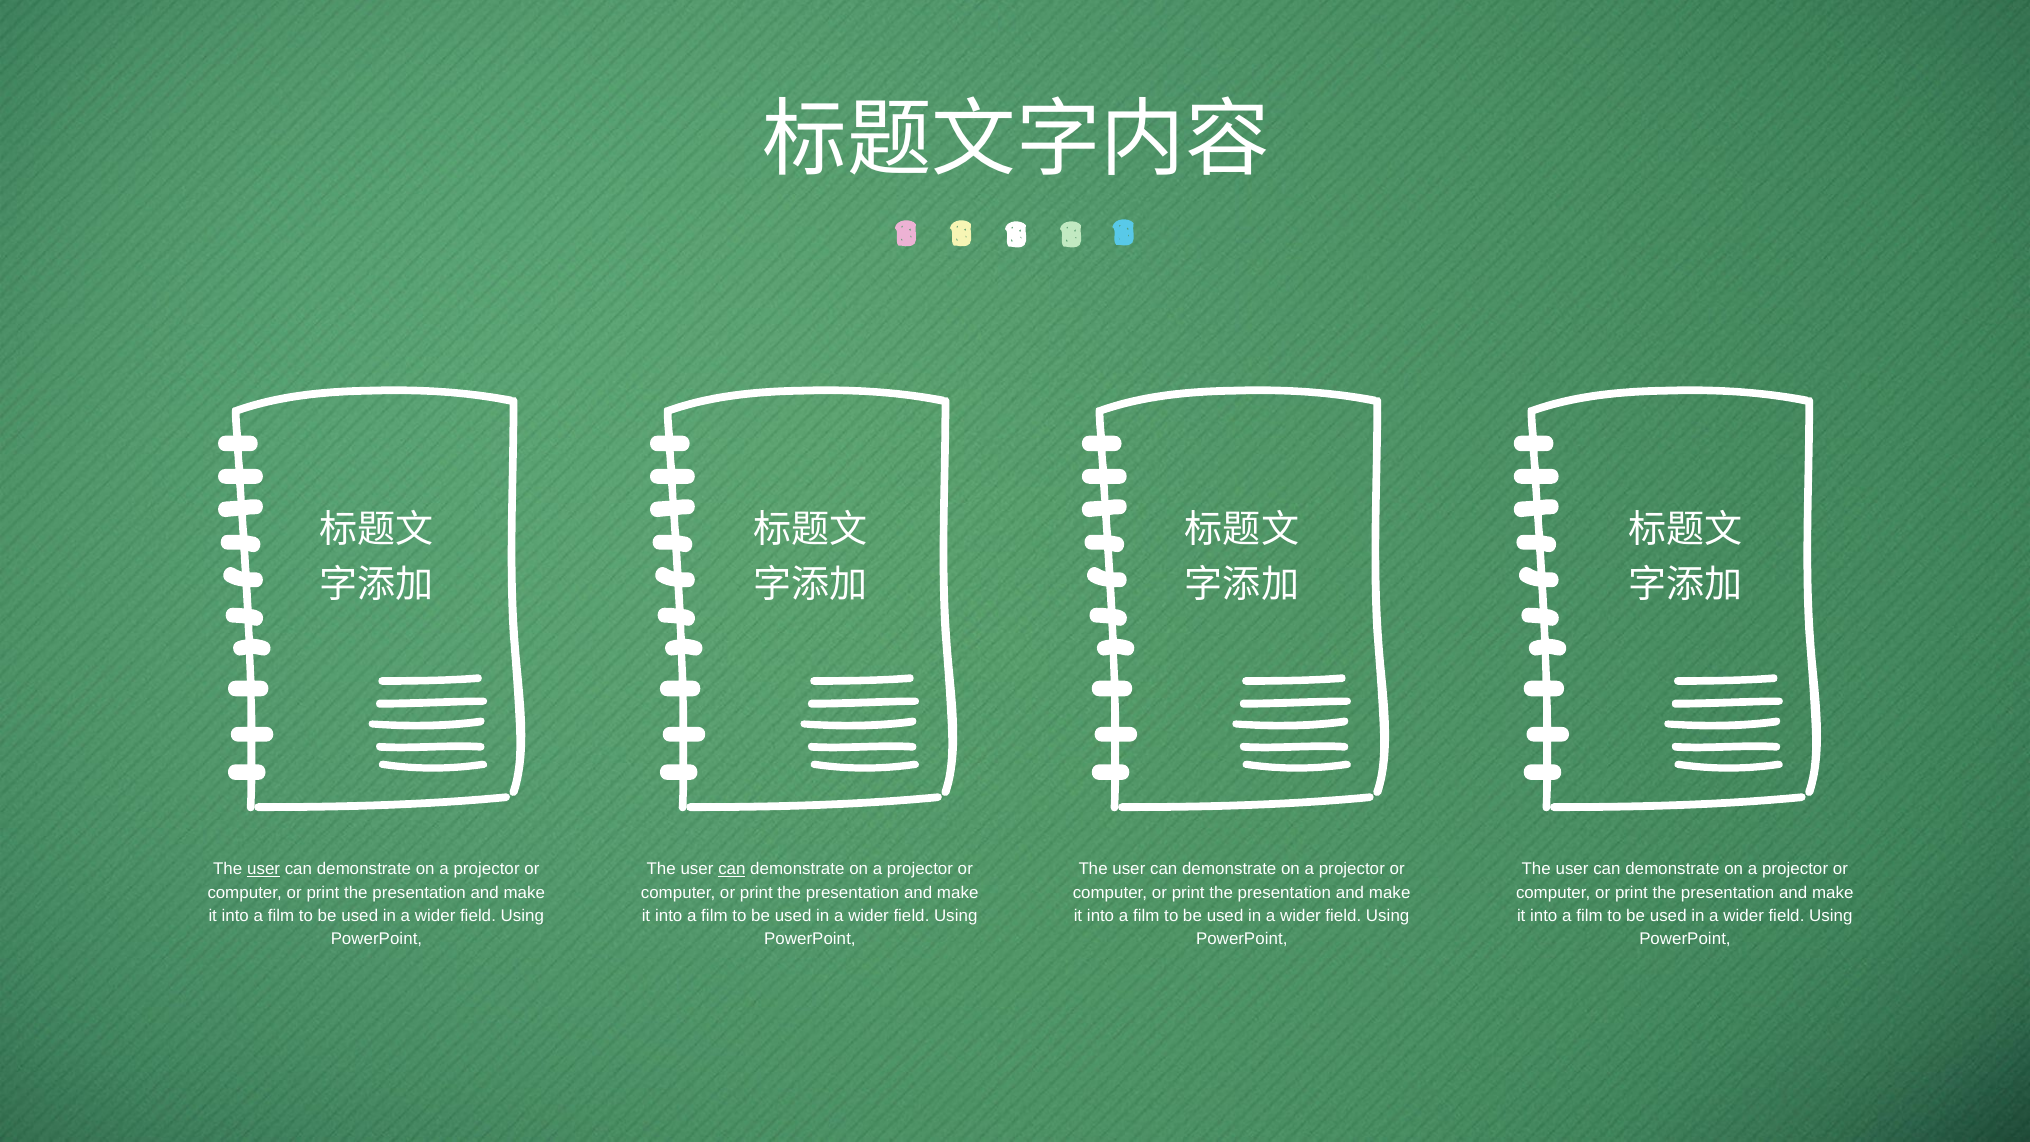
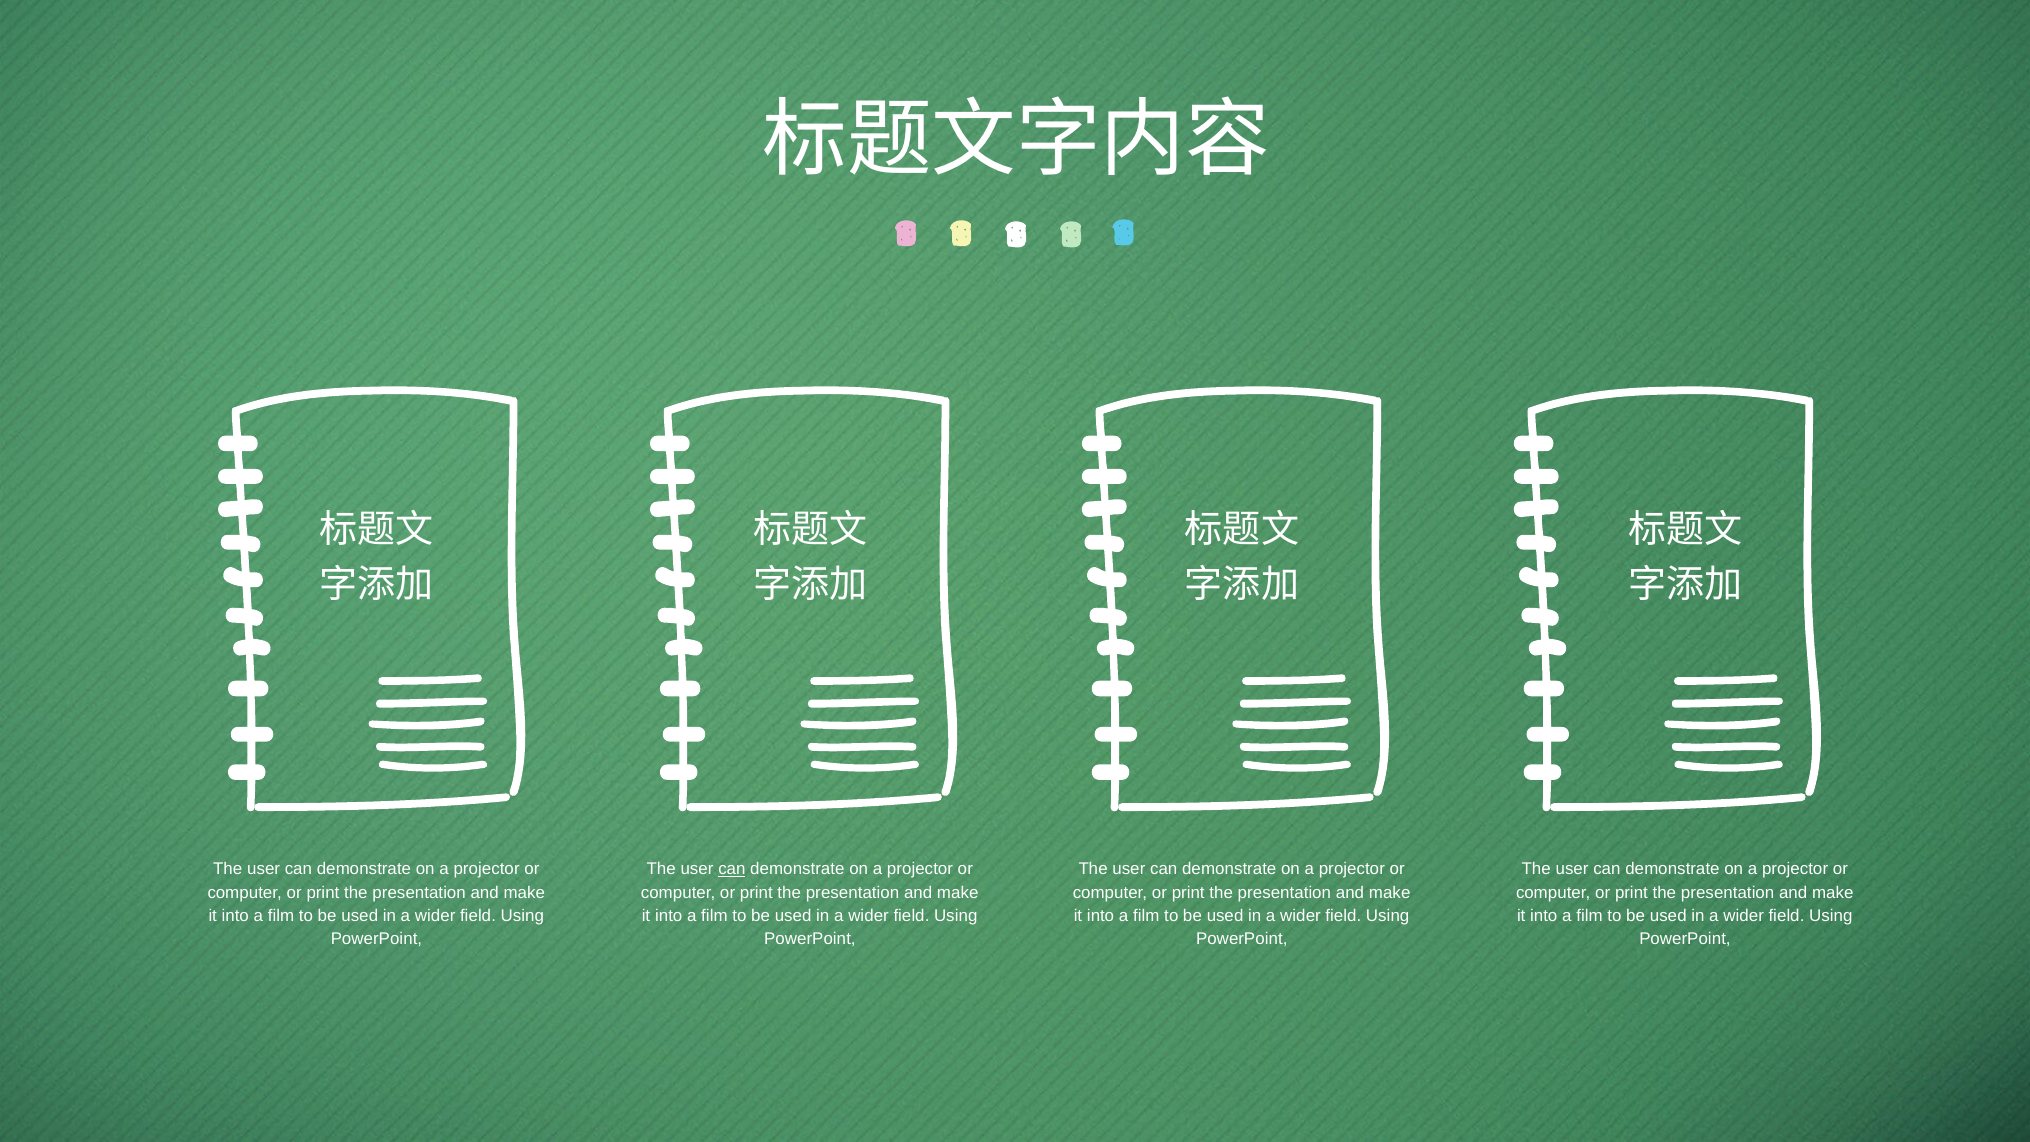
user at (264, 869) underline: present -> none
